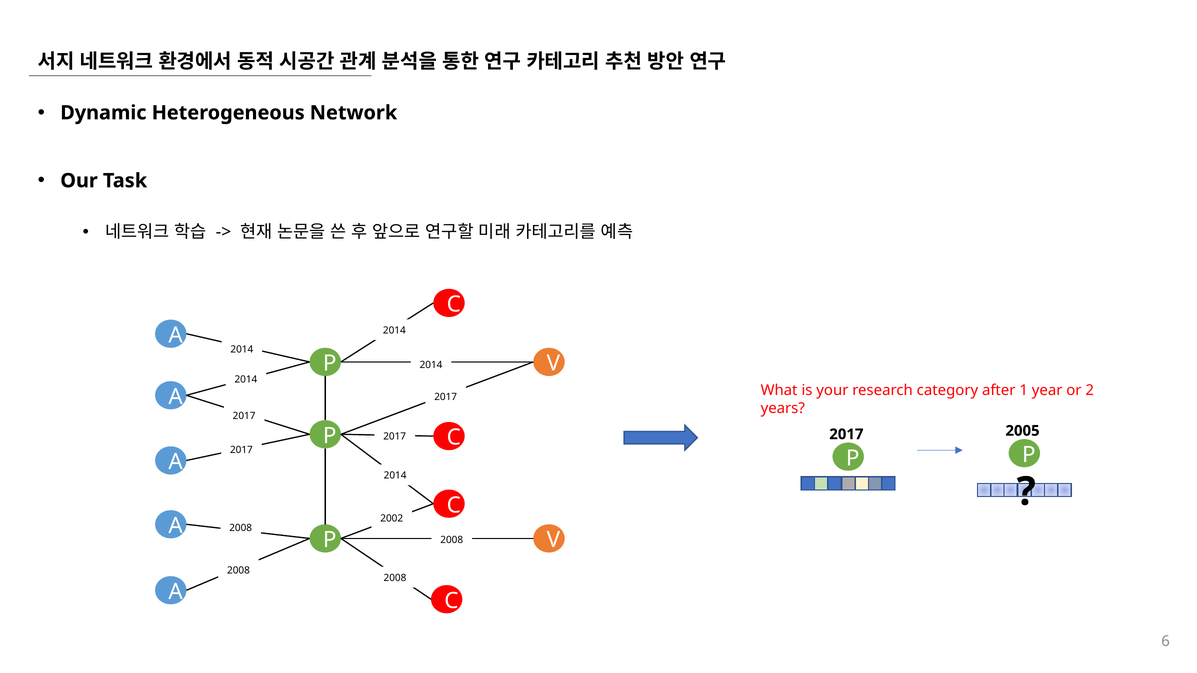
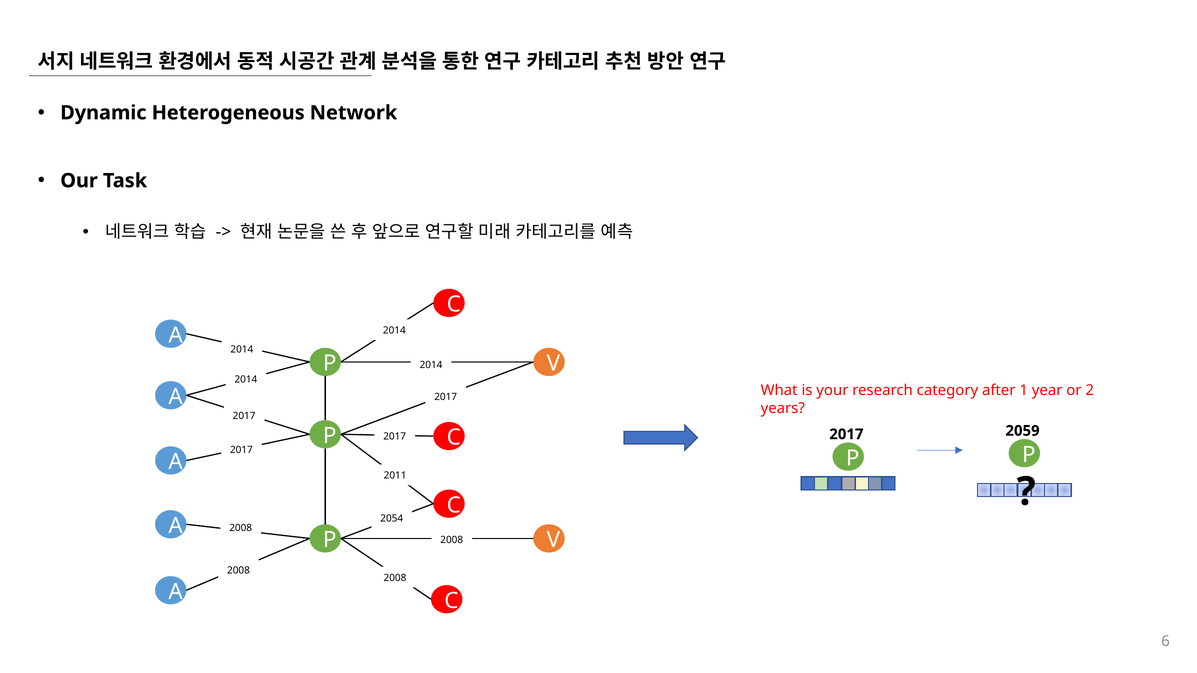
2005: 2005 -> 2059
2014 at (395, 476): 2014 -> 2011
2002: 2002 -> 2054
